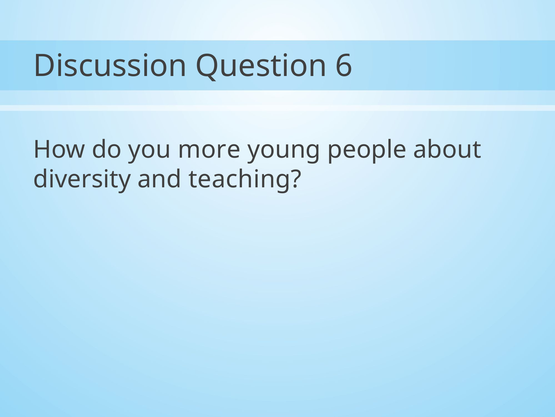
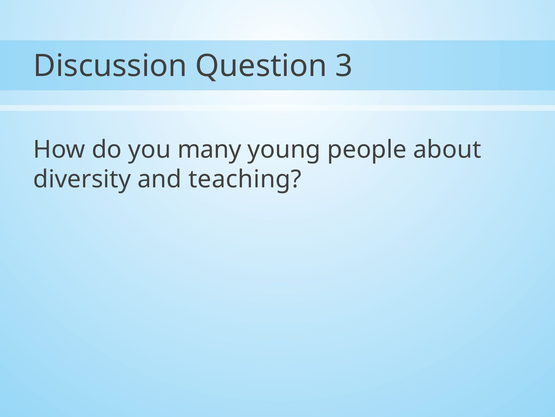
6: 6 -> 3
more: more -> many
